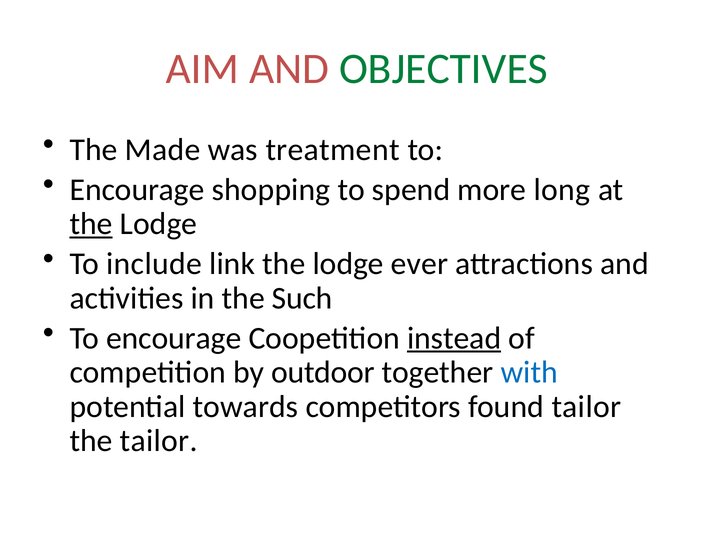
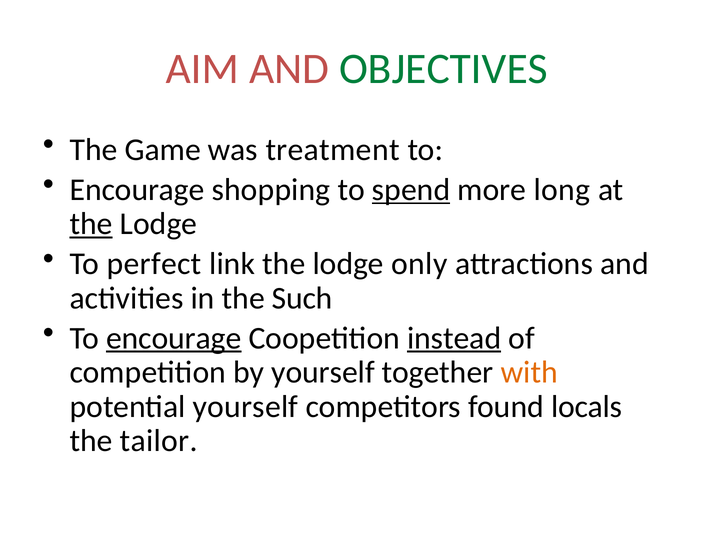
Made: Made -> Game
spend underline: none -> present
include: include -> perfect
ever: ever -> only
encourage at (174, 338) underline: none -> present
by outdoor: outdoor -> yourself
with colour: blue -> orange
potential towards: towards -> yourself
found tailor: tailor -> locals
